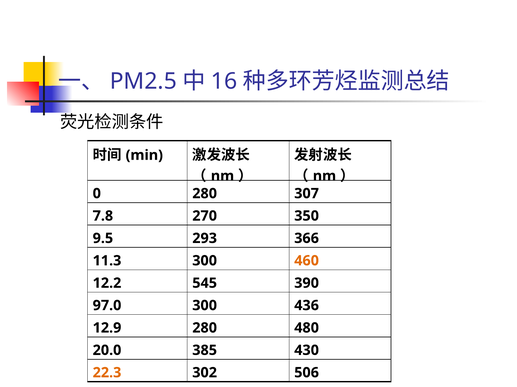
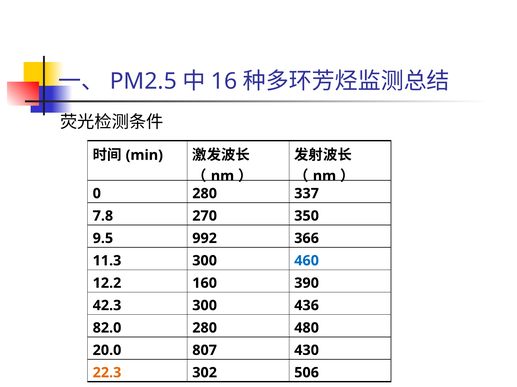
307: 307 -> 337
293: 293 -> 992
460 colour: orange -> blue
545: 545 -> 160
97.0: 97.0 -> 42.3
12.9: 12.9 -> 82.0
385: 385 -> 807
